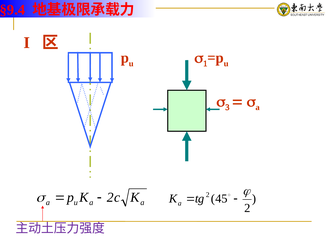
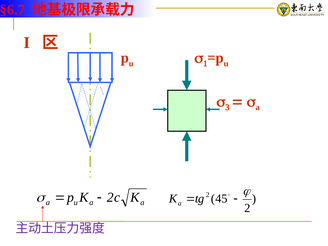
§9.4: §9.4 -> §6.7
